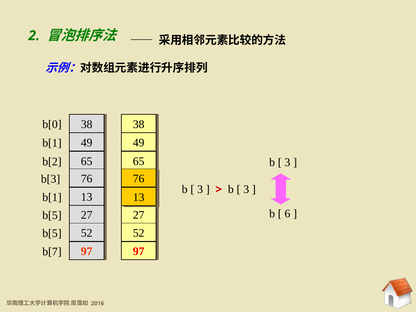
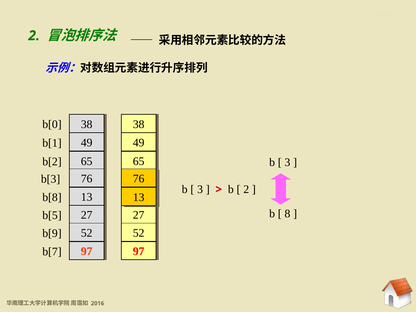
3 at (246, 189): 3 -> 2
b[1 at (52, 197): b[1 -> b[8
6: 6 -> 8
b[5 at (52, 233): b[5 -> b[9
